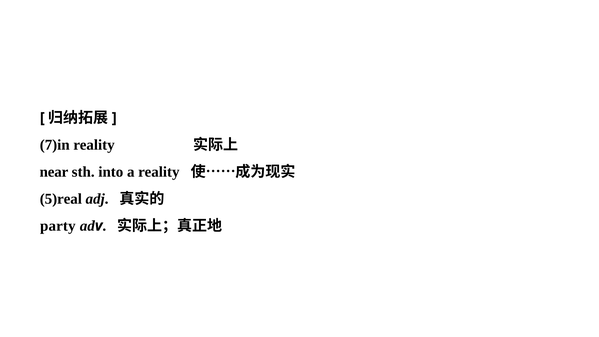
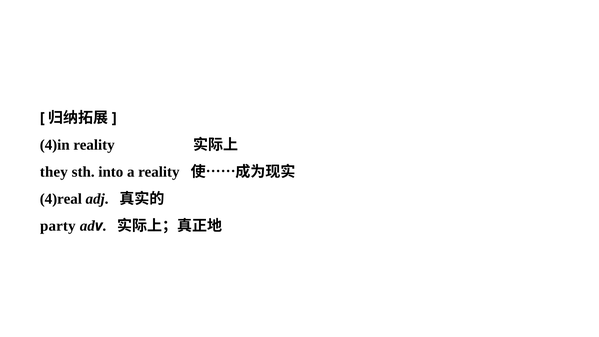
7)in: 7)in -> 4)in
near: near -> they
5)real: 5)real -> 4)real
